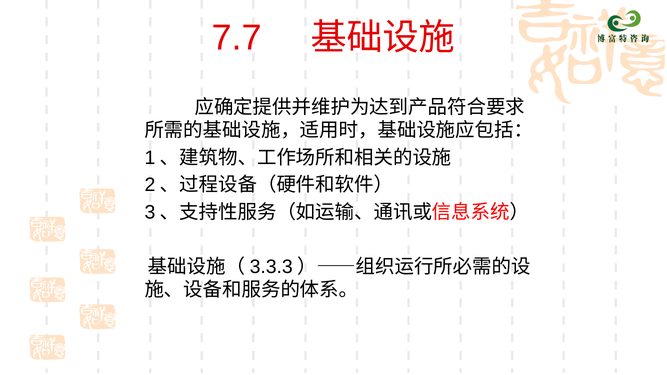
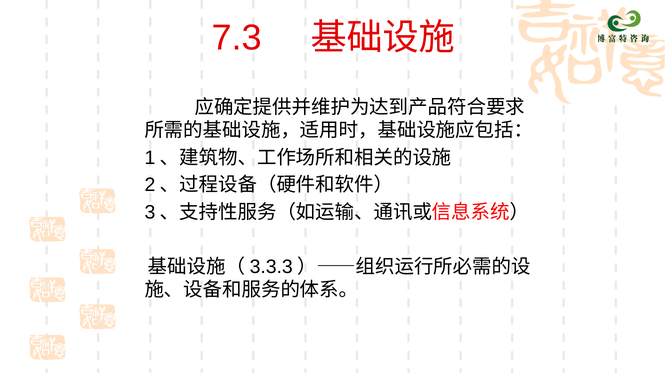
7.7: 7.7 -> 7.3
